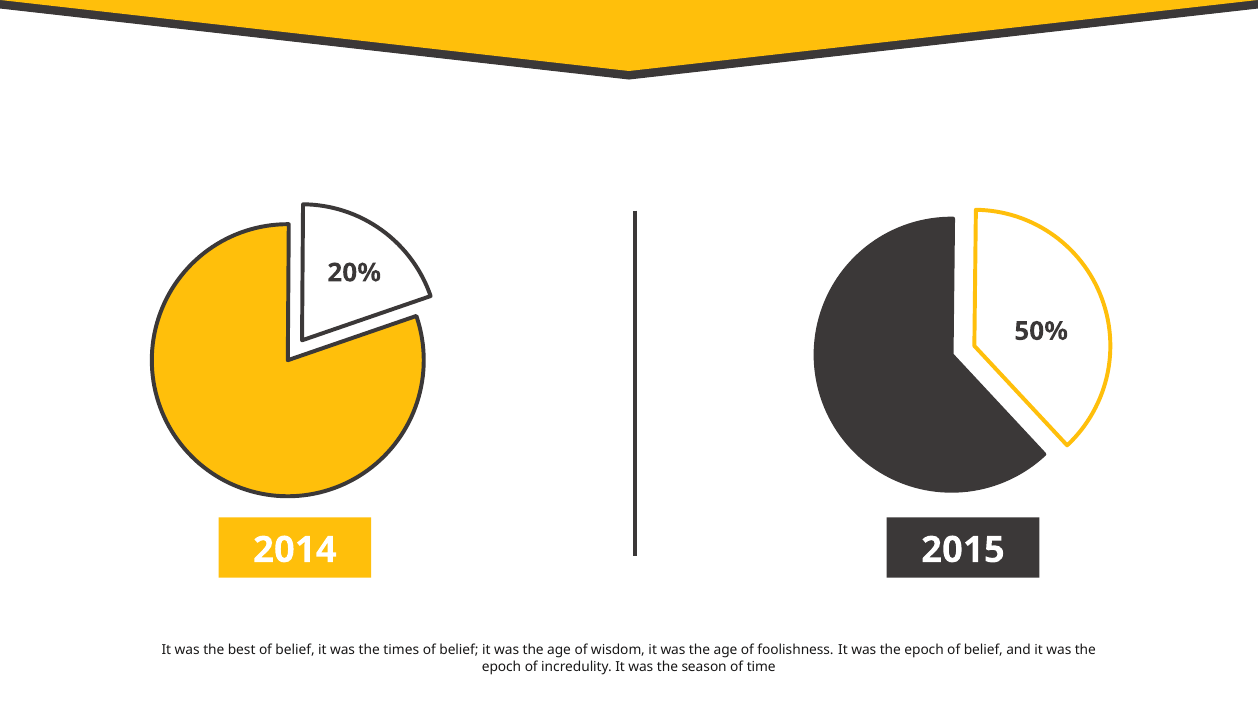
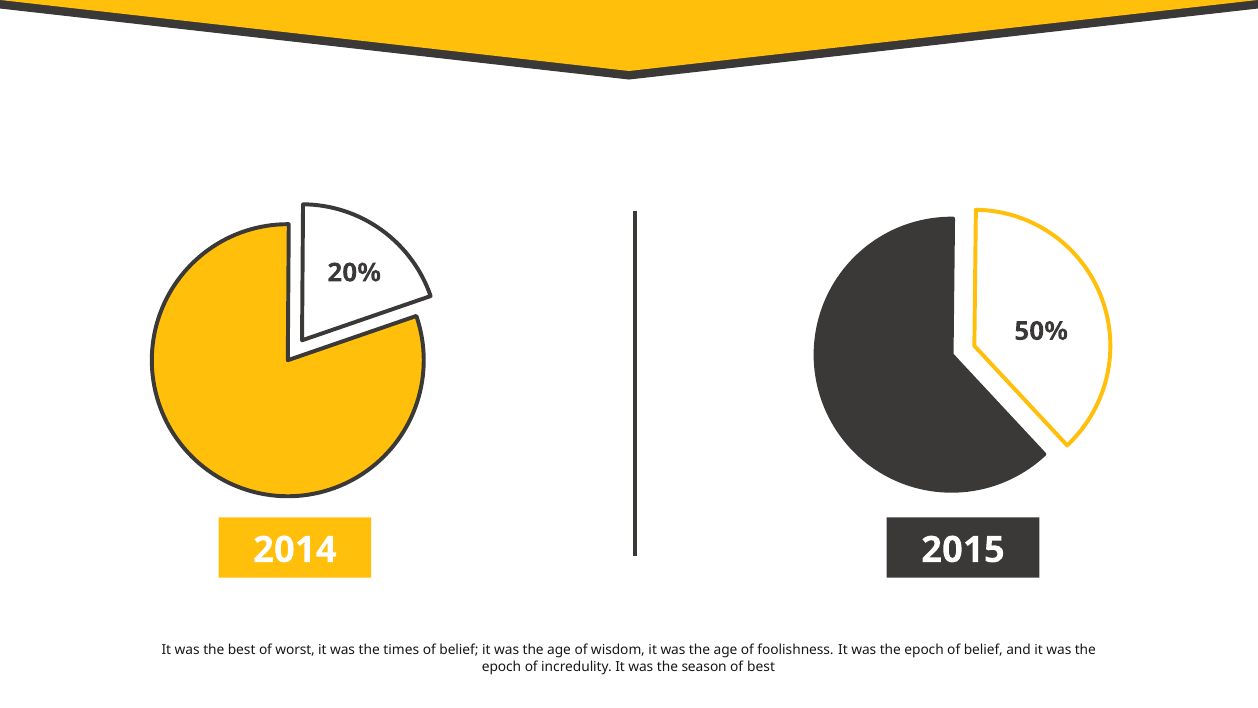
best of belief: belief -> worst
of time: time -> best
